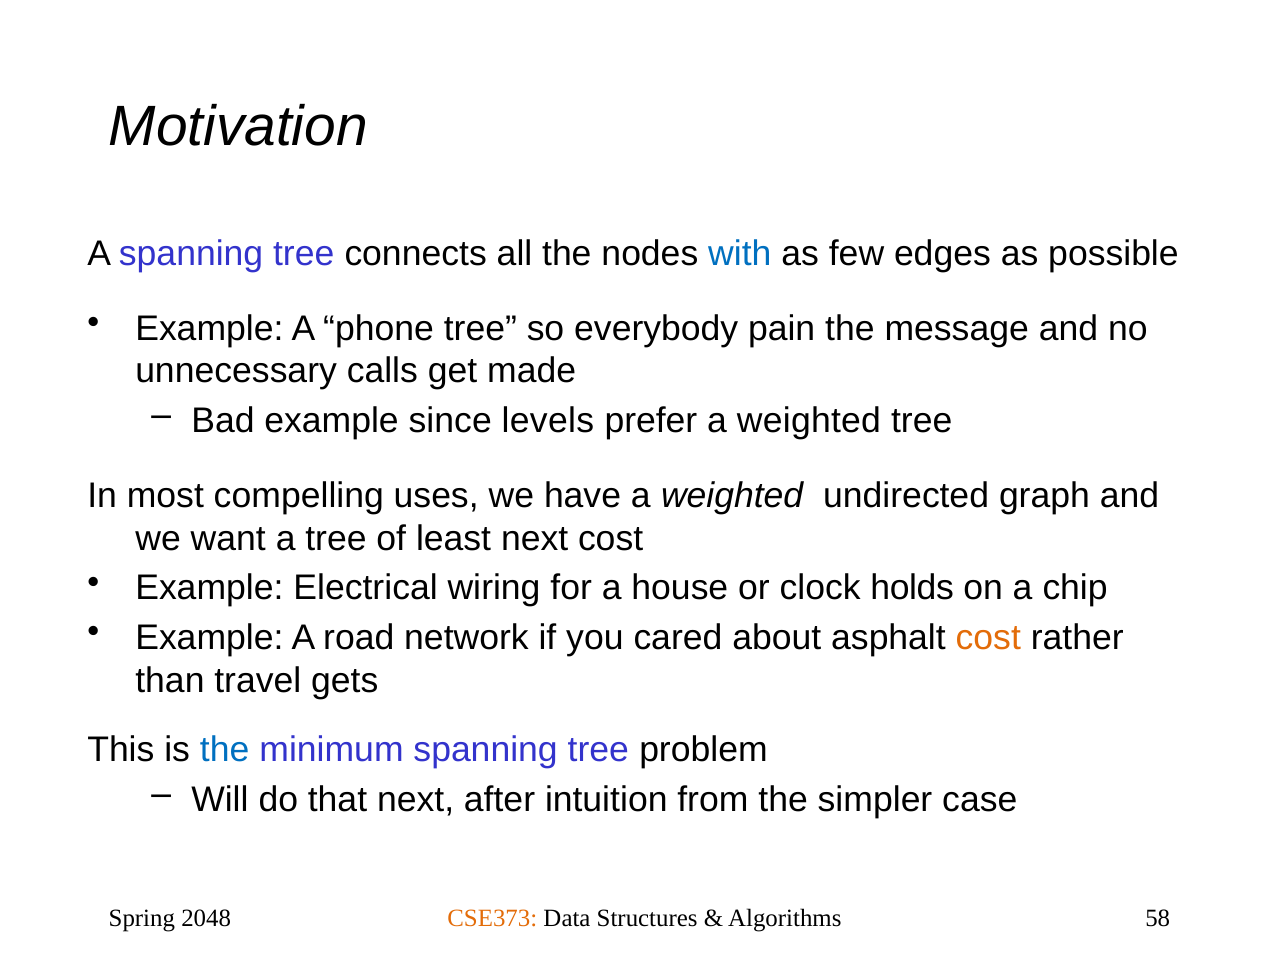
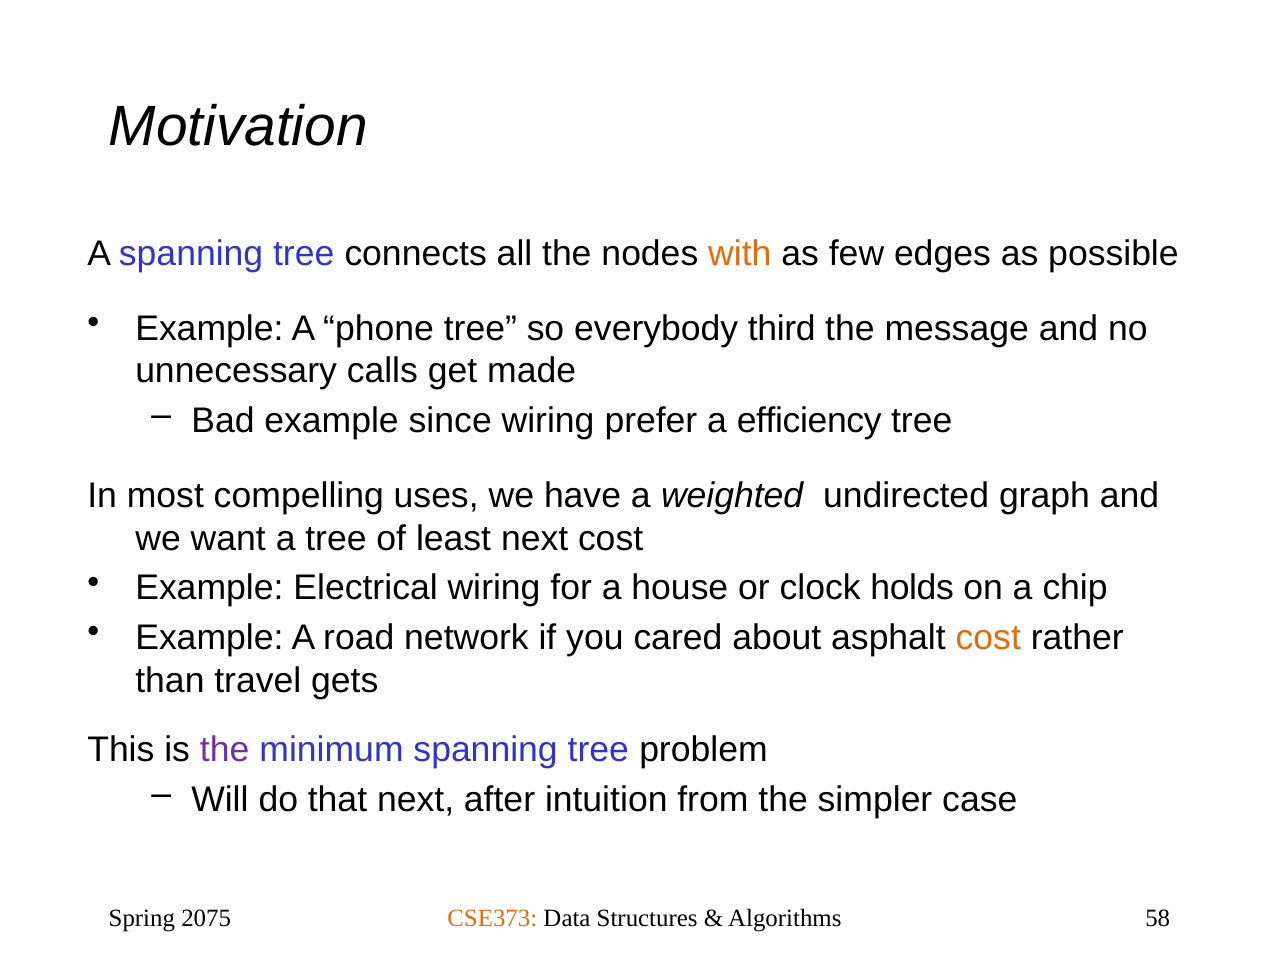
with colour: blue -> orange
pain: pain -> third
since levels: levels -> wiring
prefer a weighted: weighted -> efficiency
the at (225, 750) colour: blue -> purple
2048: 2048 -> 2075
